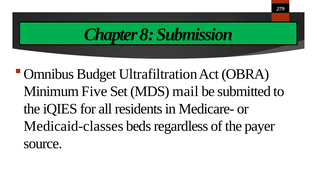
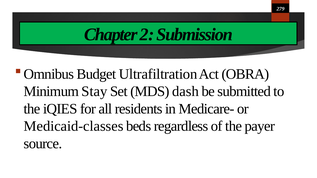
8: 8 -> 2
Five: Five -> Stay
mail: mail -> dash
